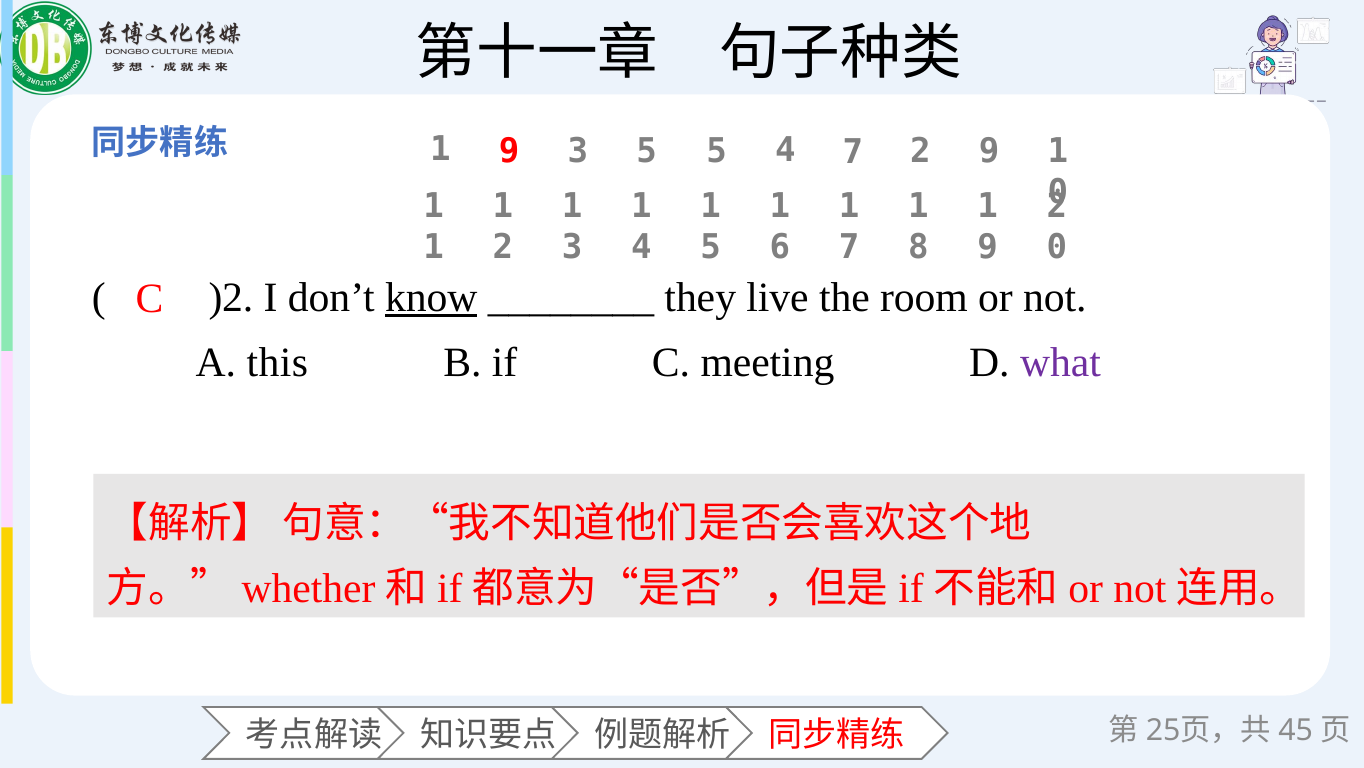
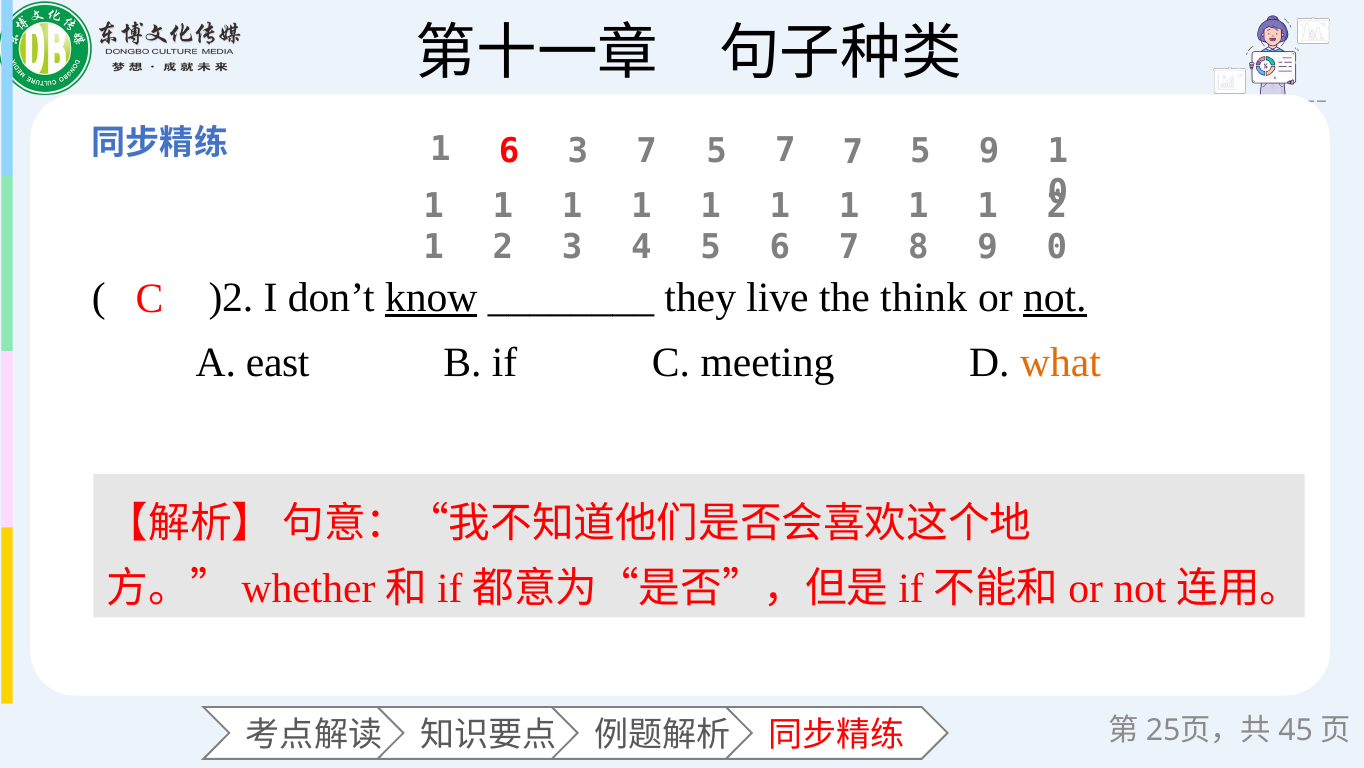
9 at (509, 151): 9 -> 6
3 5: 5 -> 7
5 4: 4 -> 7
2 at (920, 151): 2 -> 5
room: room -> think
not underline: none -> present
this: this -> east
what colour: purple -> orange
